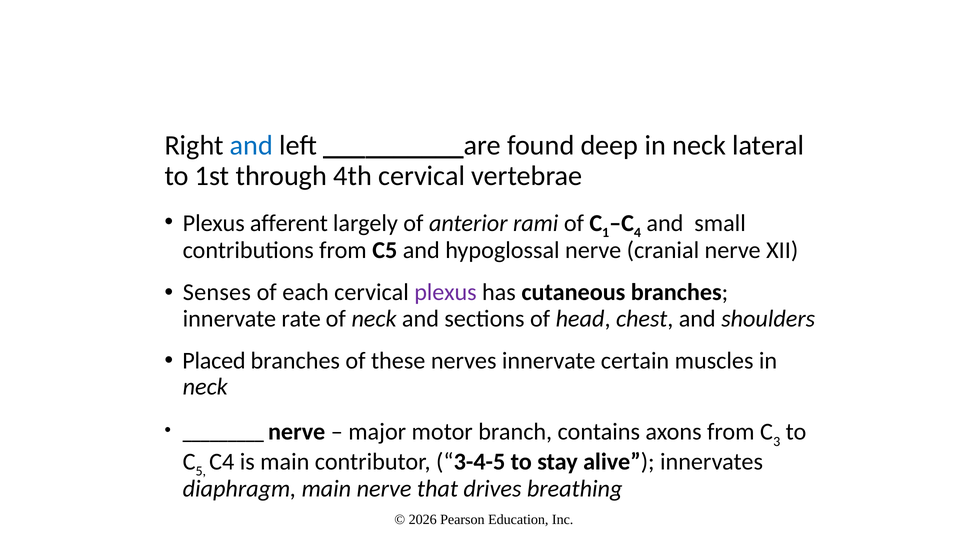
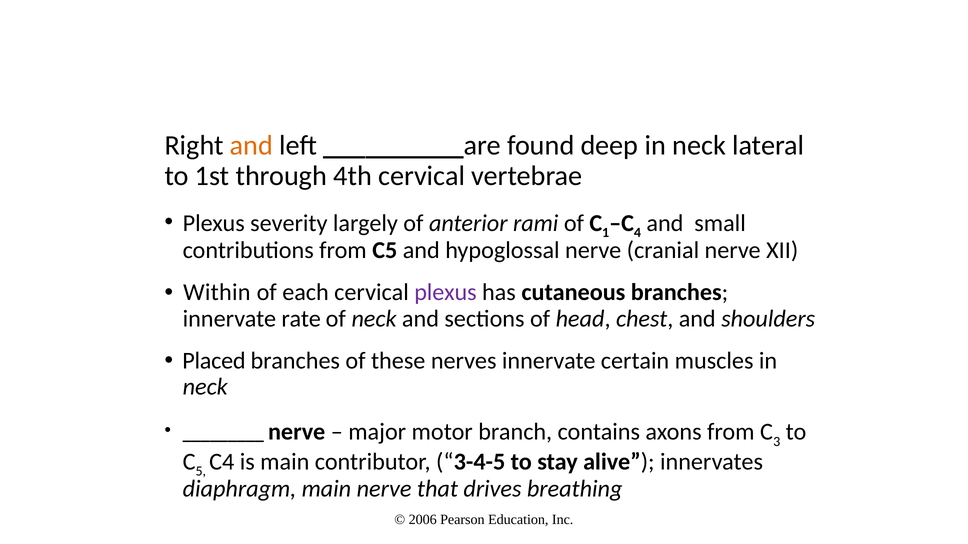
and at (251, 146) colour: blue -> orange
afferent: afferent -> severity
Senses: Senses -> Within
2026: 2026 -> 2006
